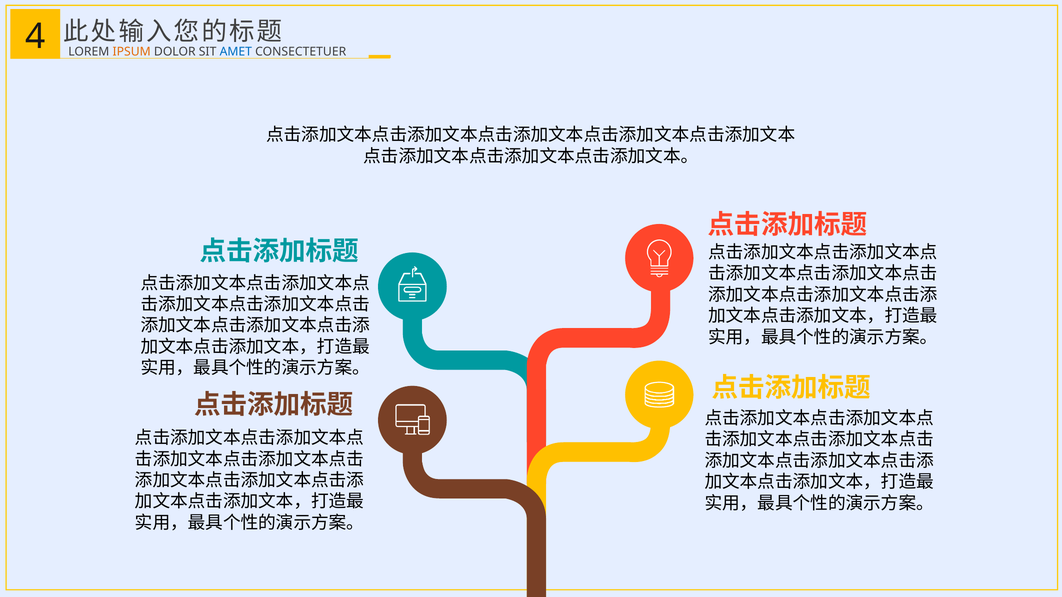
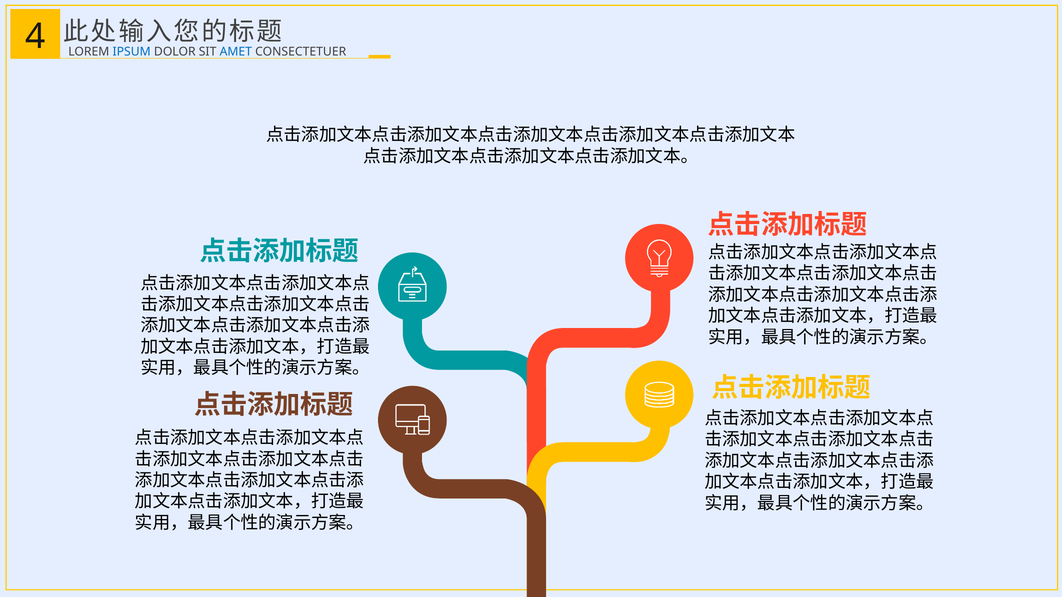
IPSUM colour: orange -> blue
